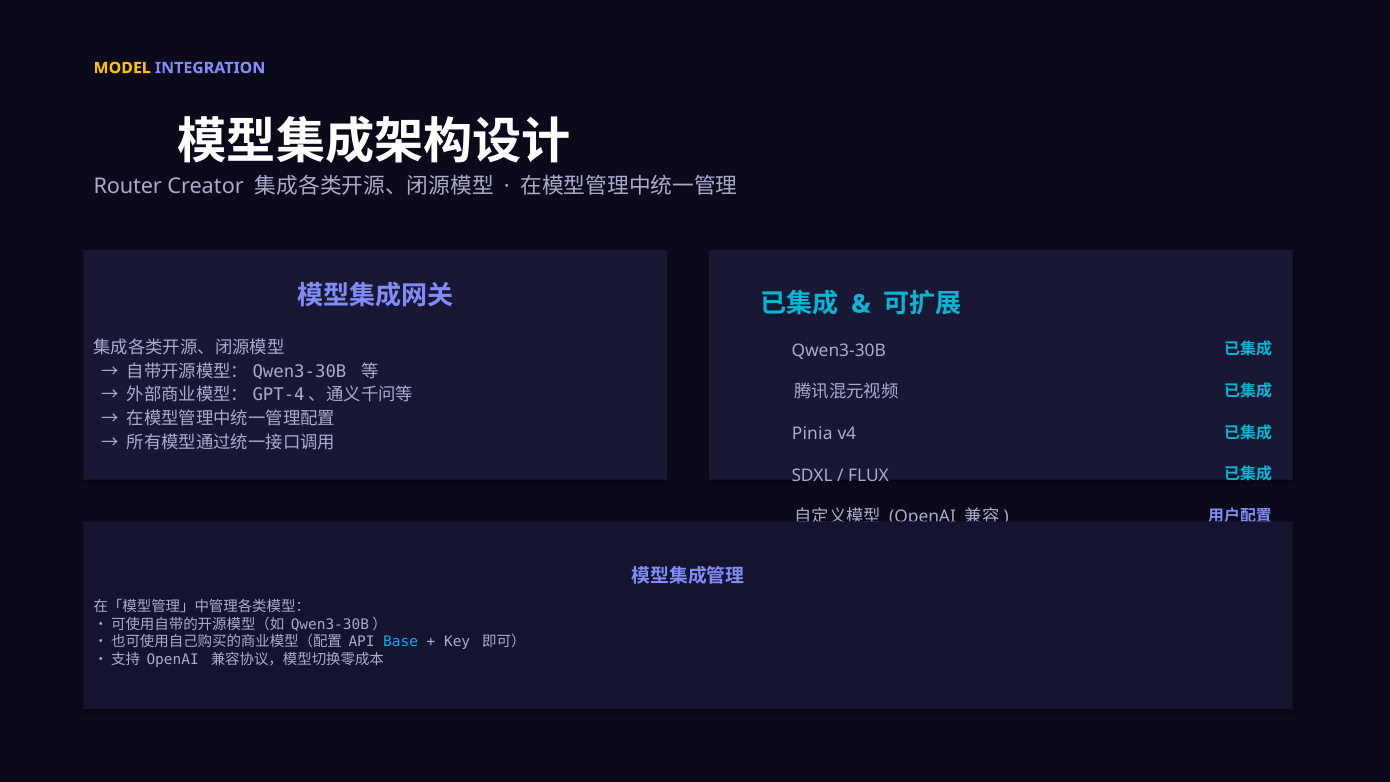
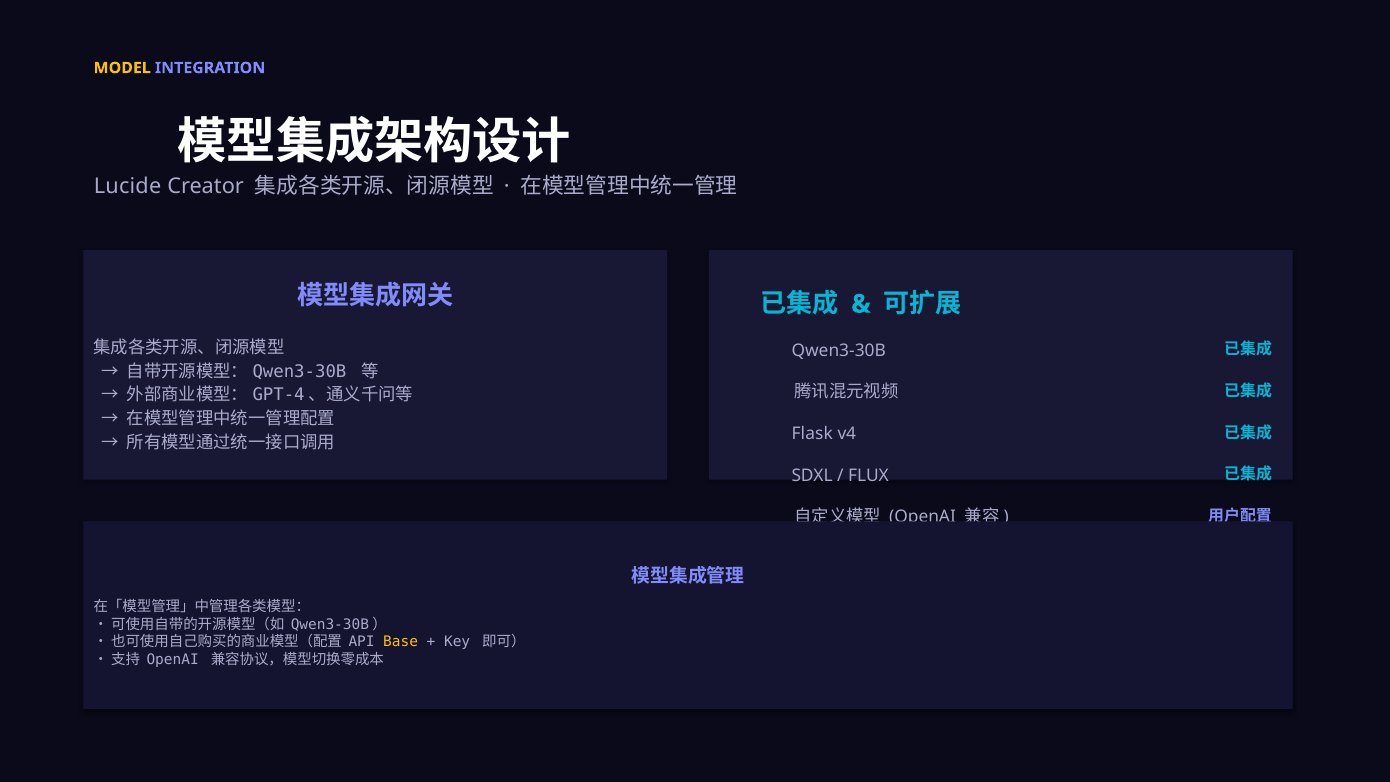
Router: Router -> Lucide
Pinia: Pinia -> Flask
Base colour: light blue -> yellow
